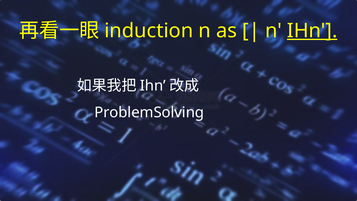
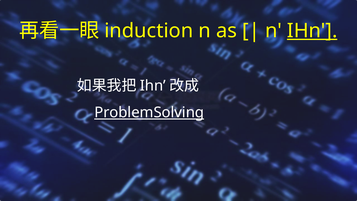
ProblemSolving underline: none -> present
